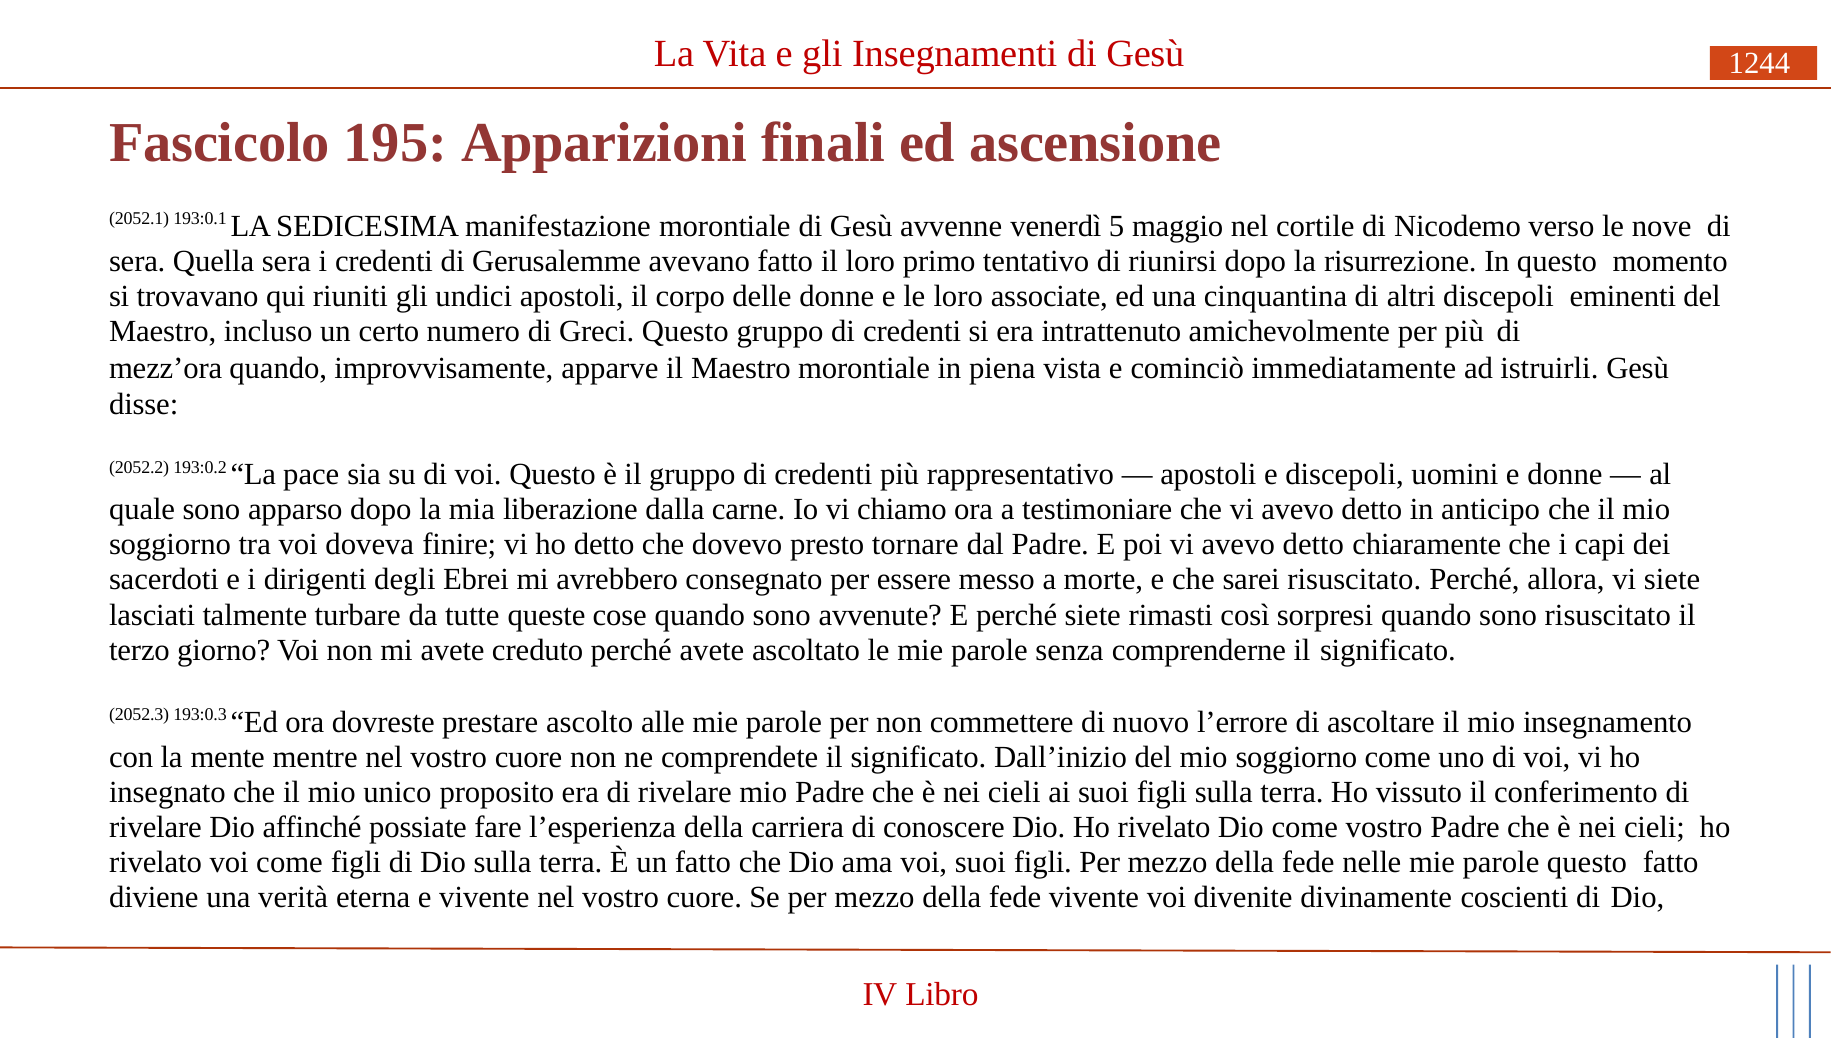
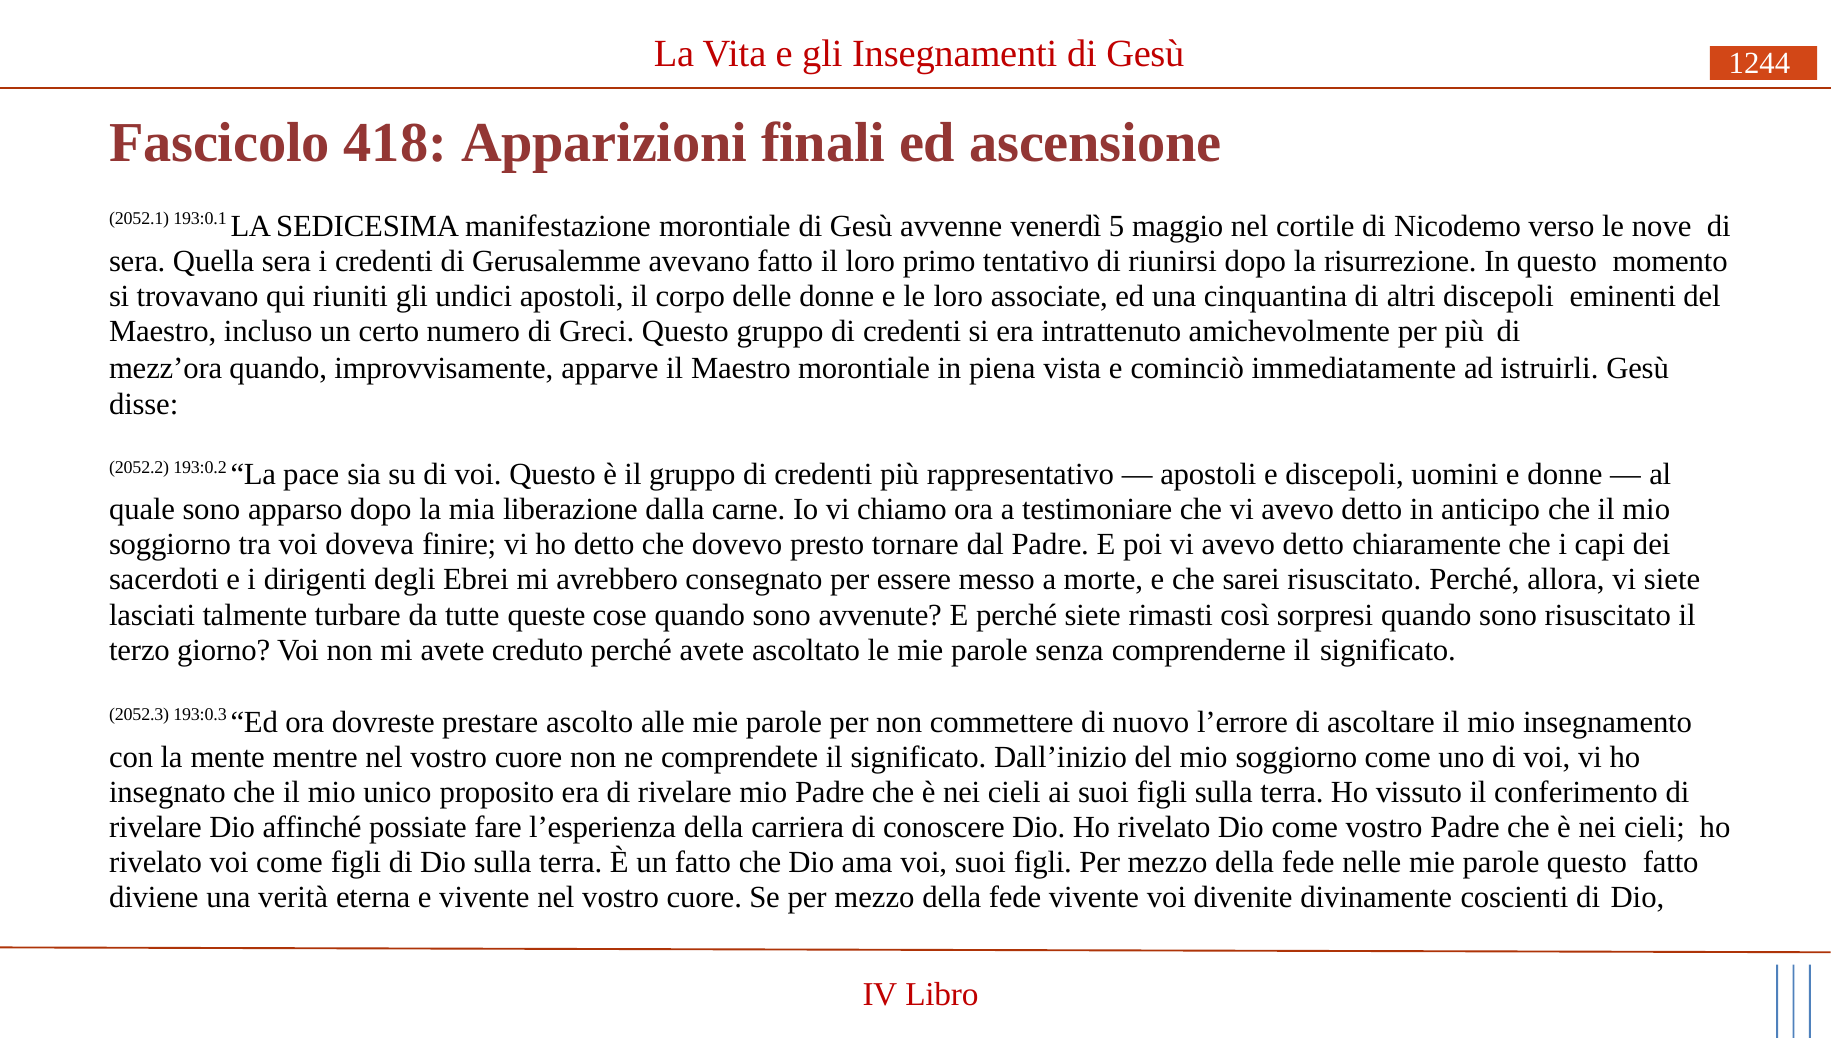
195: 195 -> 418
